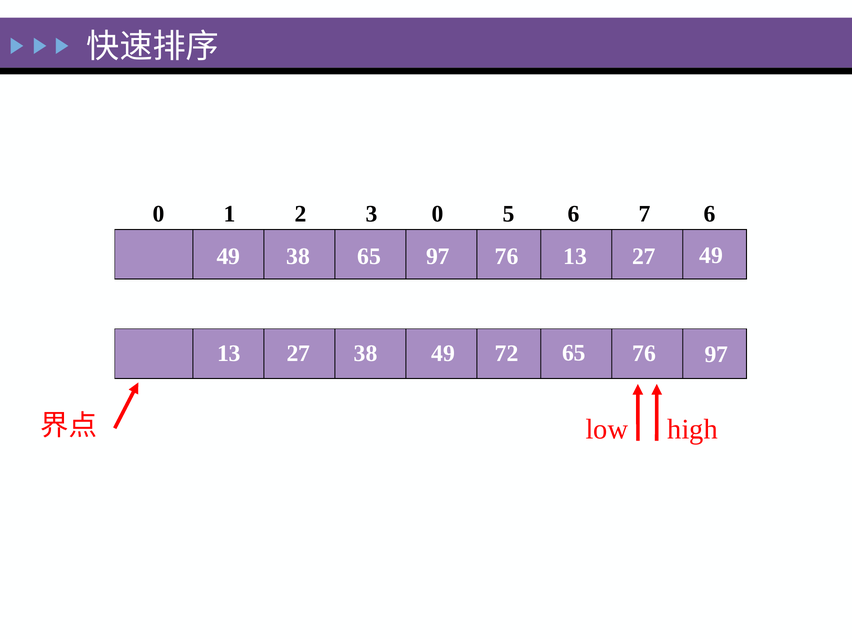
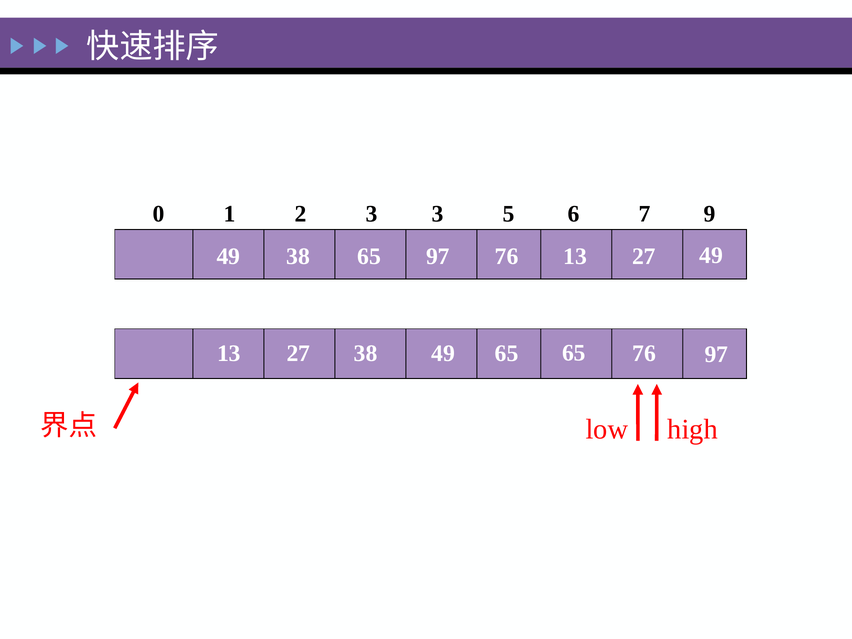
3 0: 0 -> 3
7 6: 6 -> 9
27 72: 72 -> 65
